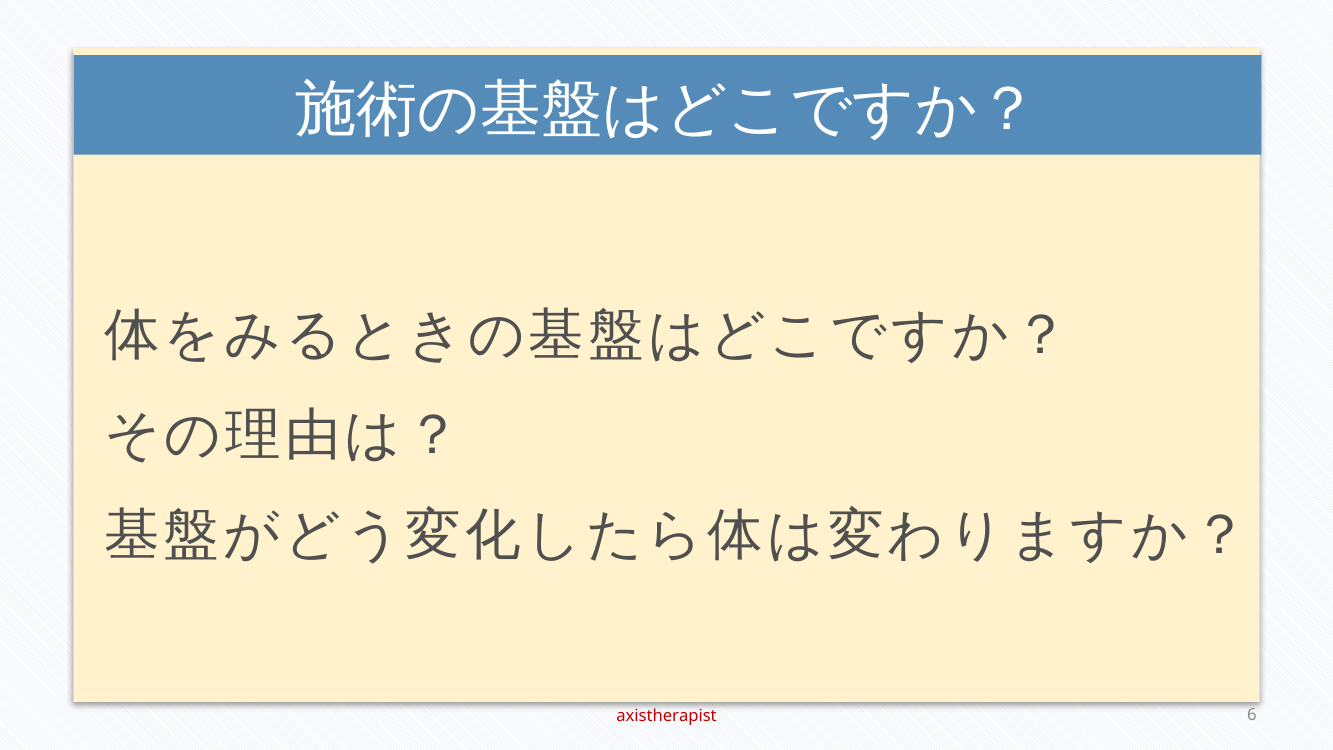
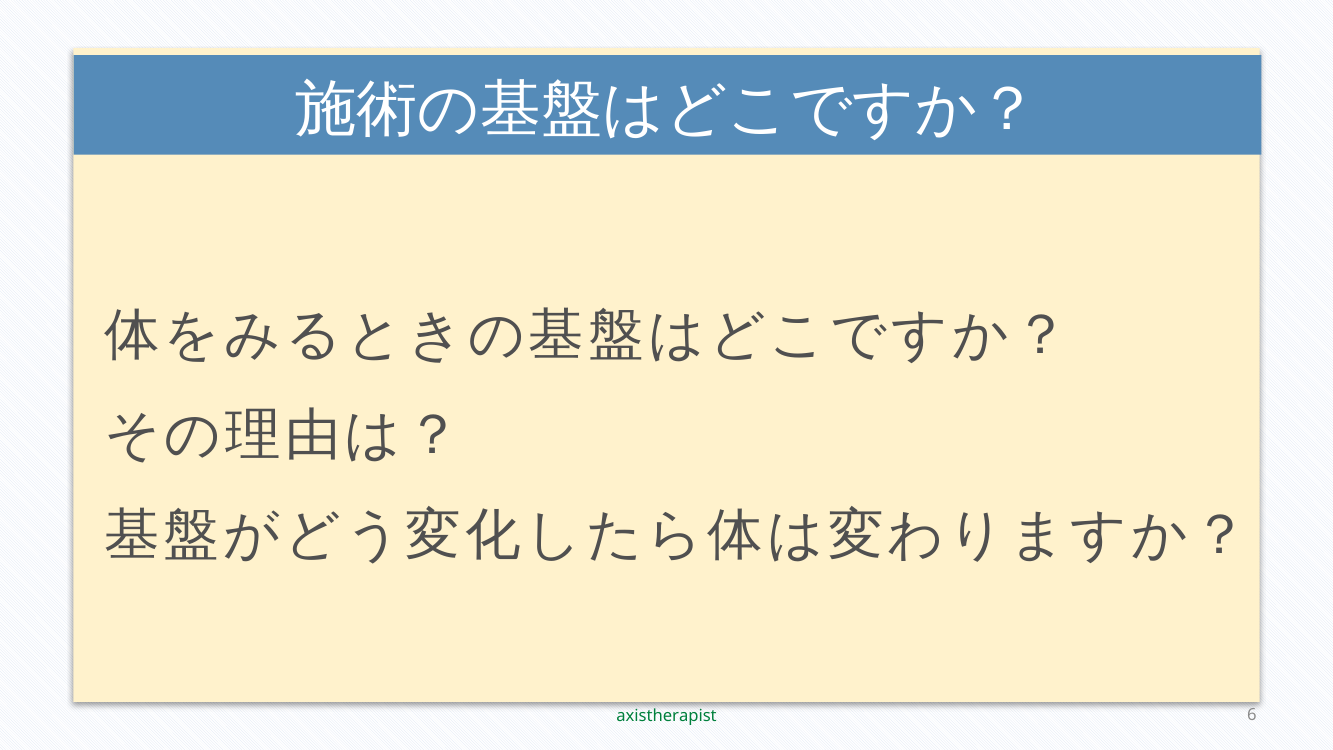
axistherapist colour: red -> green
